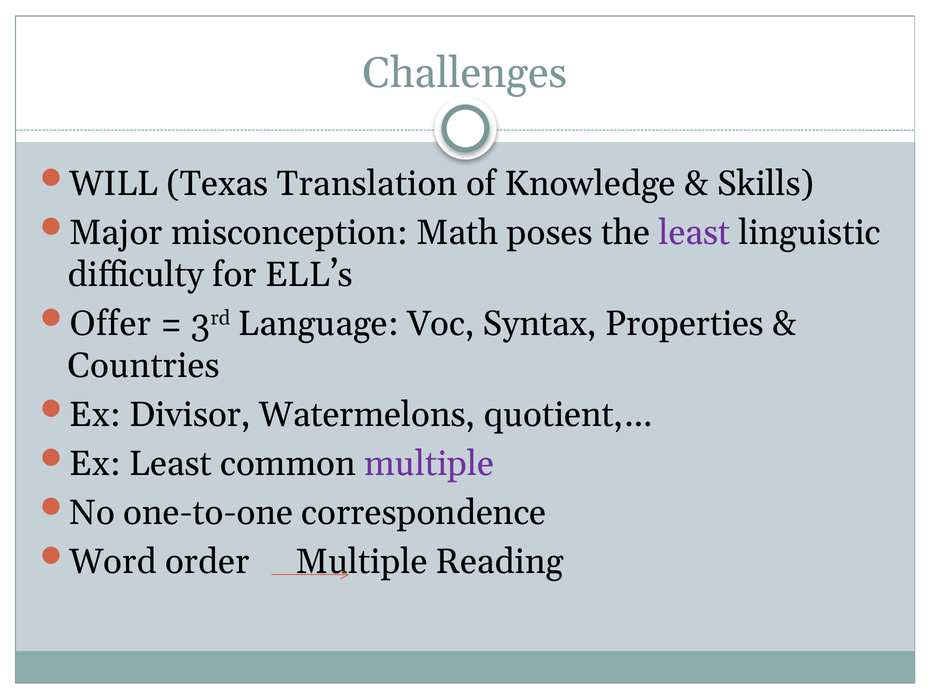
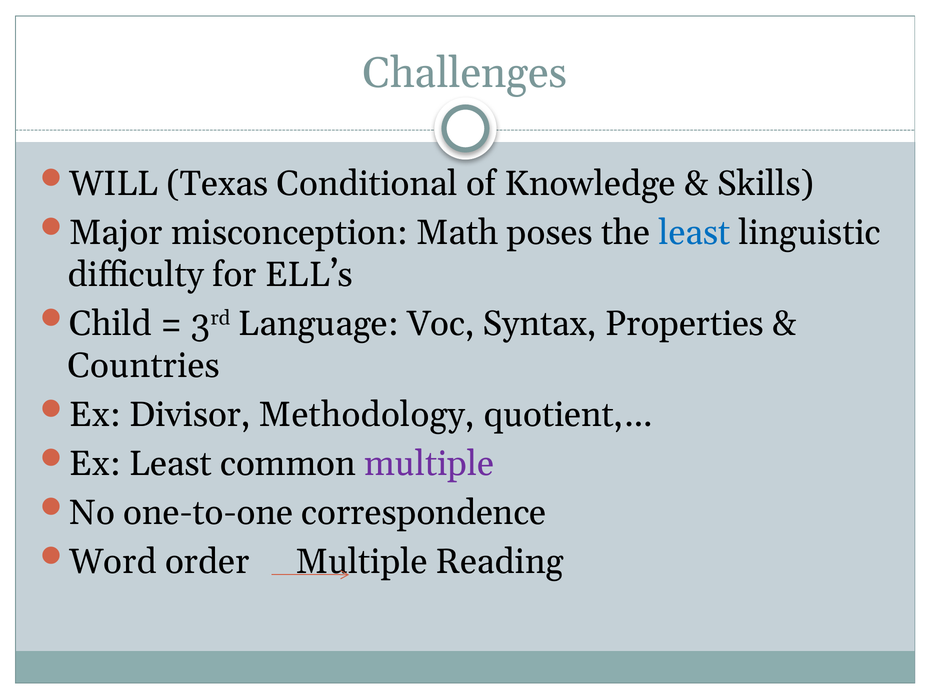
Translation: Translation -> Conditional
least at (695, 232) colour: purple -> blue
Offer: Offer -> Child
Watermelons: Watermelons -> Methodology
